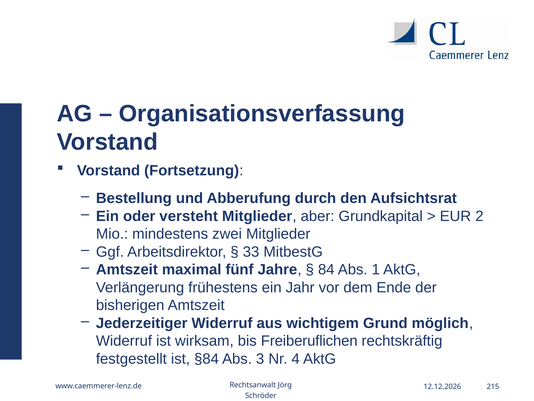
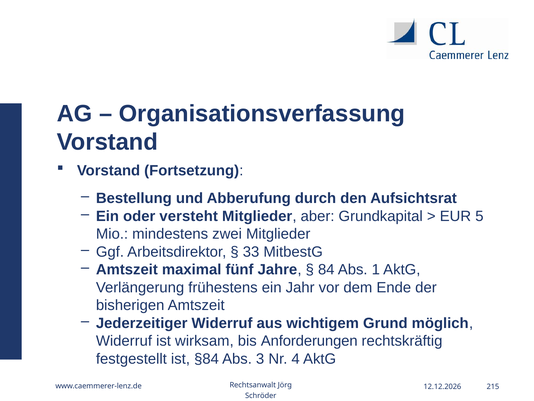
2: 2 -> 5
Freiberuflichen: Freiberuflichen -> Anforderungen
